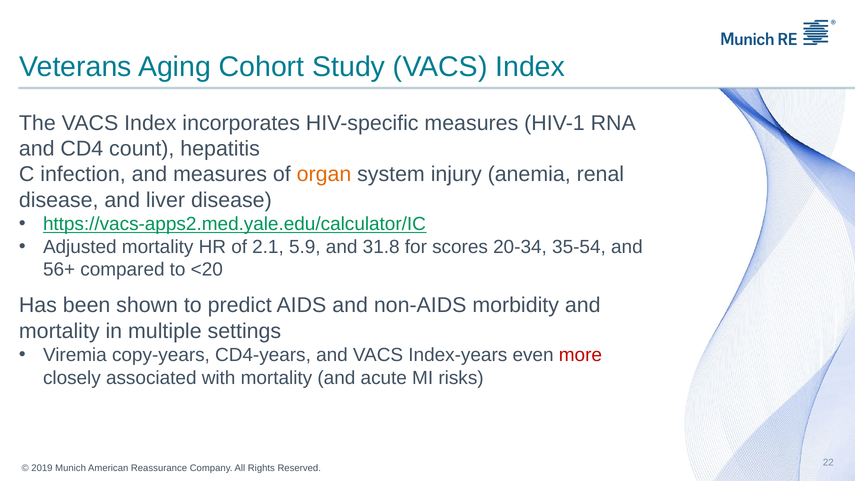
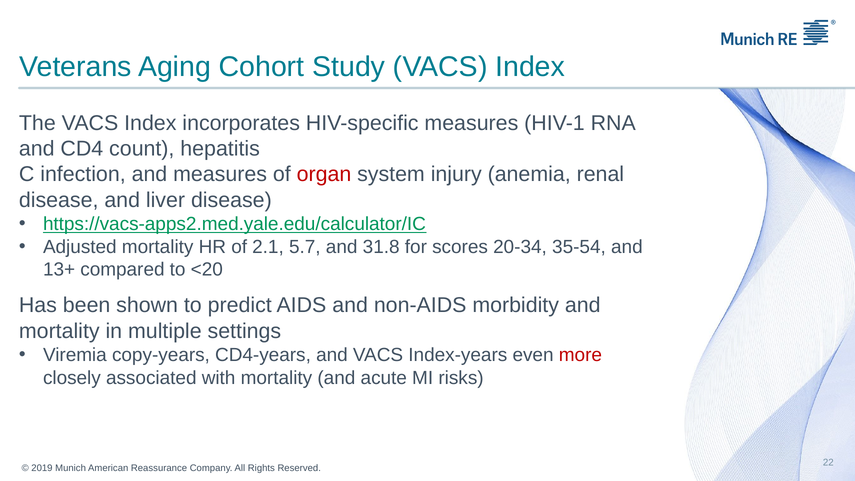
organ colour: orange -> red
5.9: 5.9 -> 5.7
56+: 56+ -> 13+
